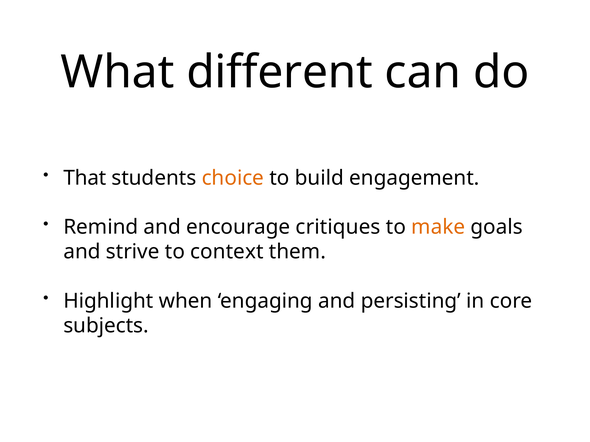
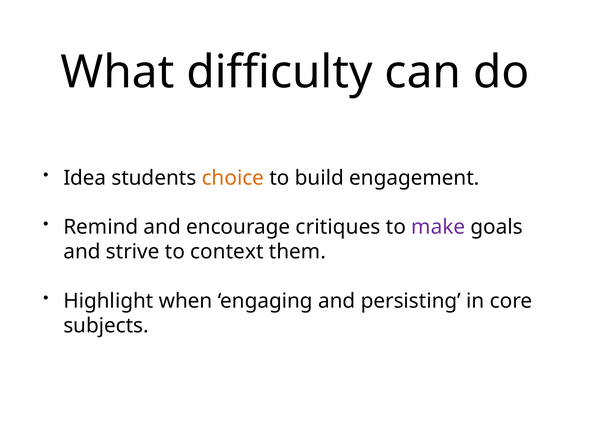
different: different -> difficulty
That: That -> Idea
make colour: orange -> purple
